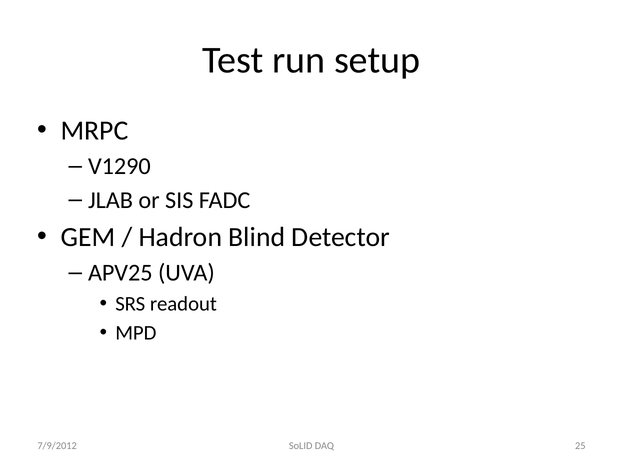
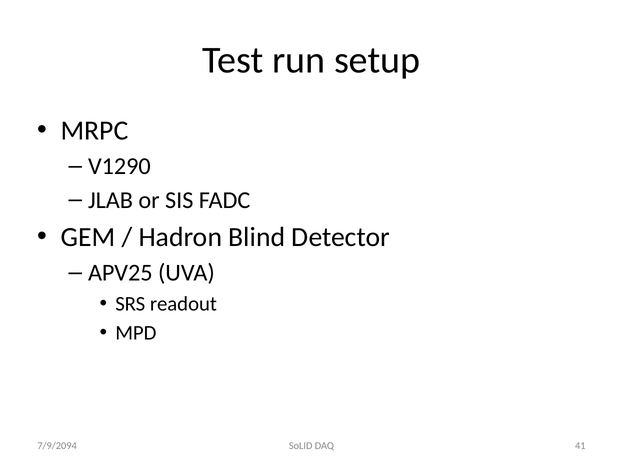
25: 25 -> 41
7/9/2012: 7/9/2012 -> 7/9/2094
